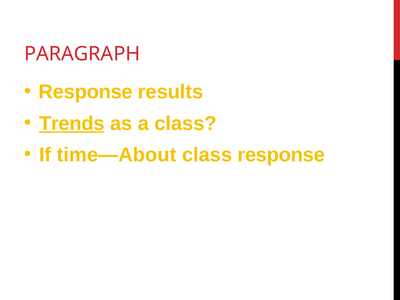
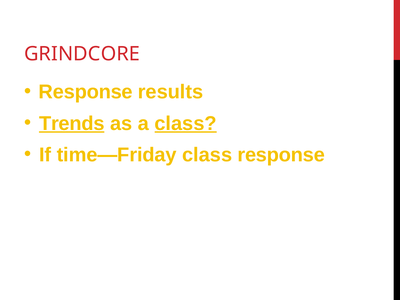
PARAGRAPH: PARAGRAPH -> GRINDCORE
class at (186, 123) underline: none -> present
time—About: time—About -> time—Friday
